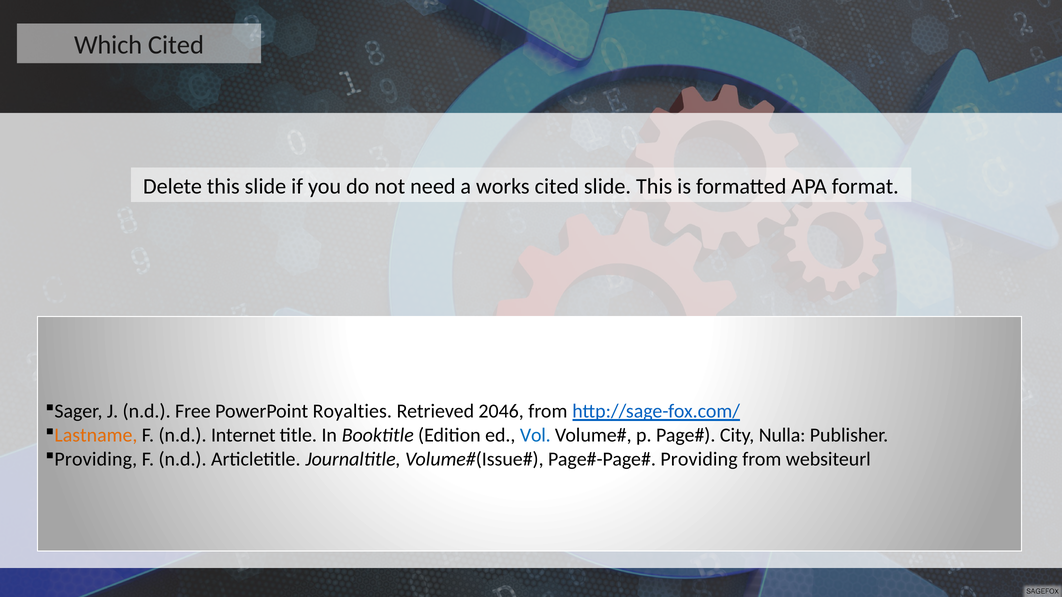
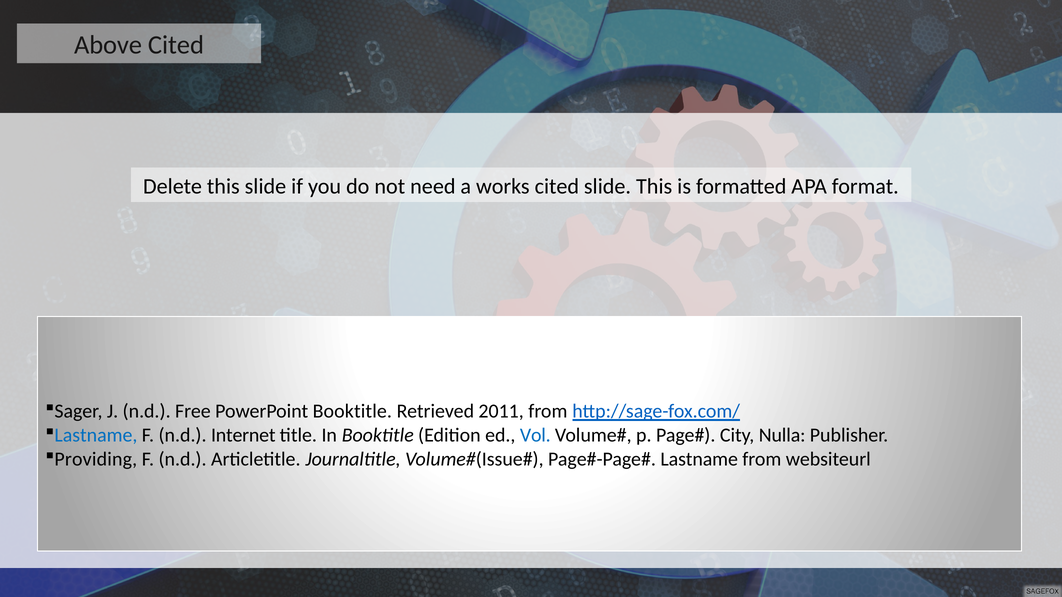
Which: Which -> Above
PowerPoint Royalties: Royalties -> Booktitle
2046: 2046 -> 2011
Lastname at (96, 436) colour: orange -> blue
Providing at (699, 460): Providing -> Lastname
